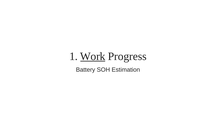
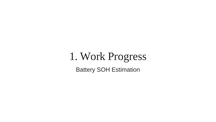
Work underline: present -> none
